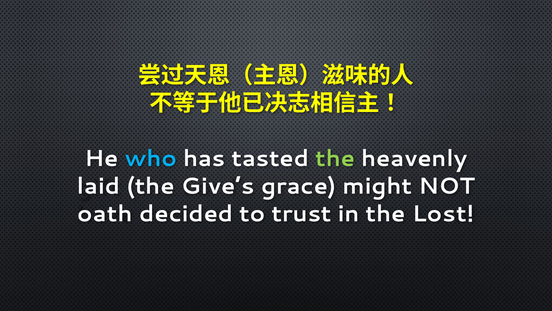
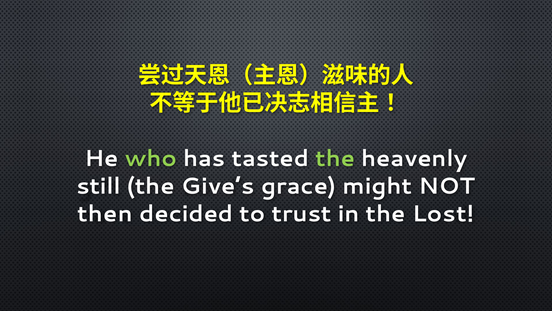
who colour: light blue -> light green
laid: laid -> still
oath: oath -> then
